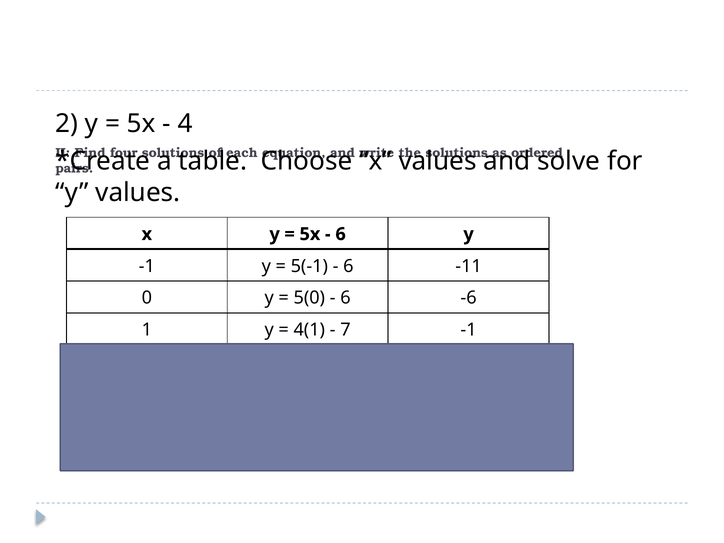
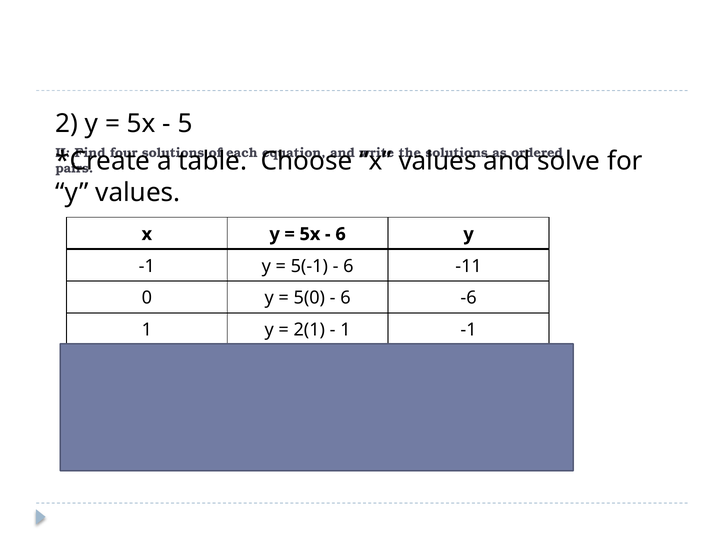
4 at (185, 124): 4 -> 5
4(1: 4(1 -> 2(1
7 at (345, 330): 7 -> 1
